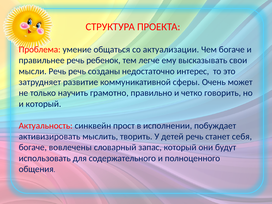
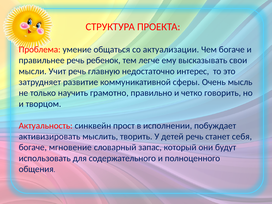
мысли Речь: Речь -> Учит
созданы: созданы -> главную
может: может -> мысль
и который: который -> творцом
вовлечены: вовлечены -> мгновение
